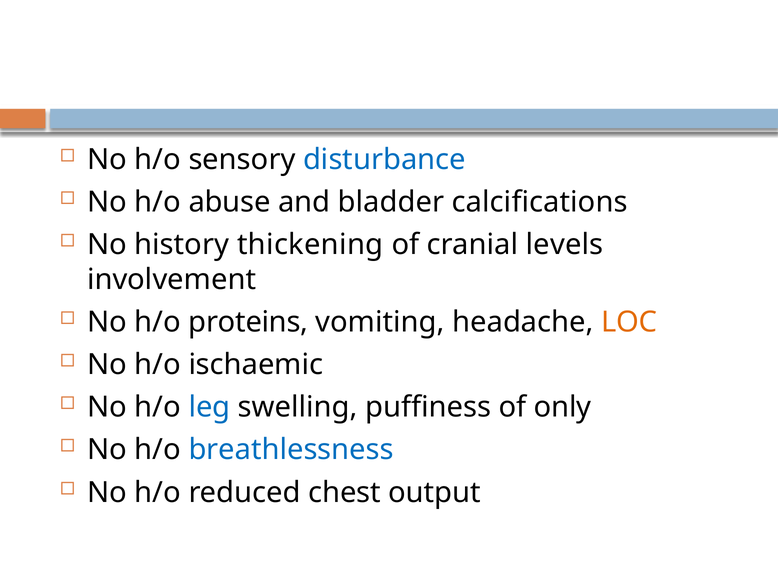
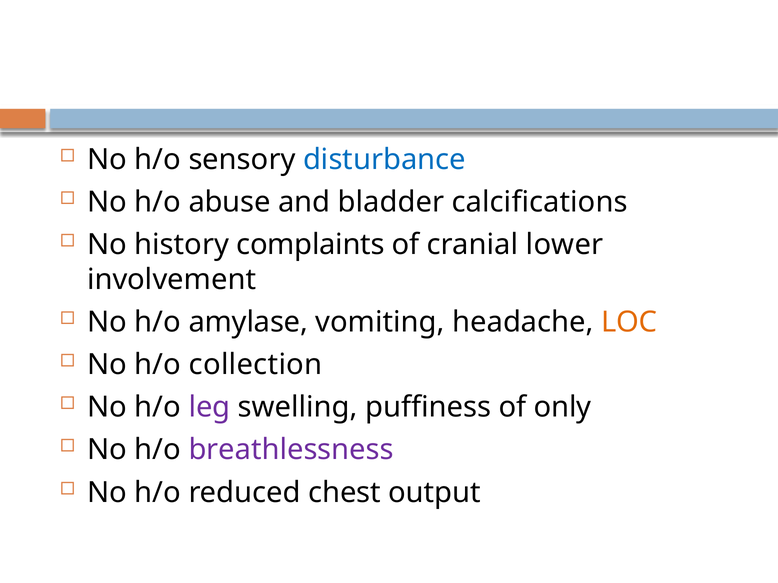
thickening: thickening -> complaints
levels: levels -> lower
proteins: proteins -> amylase
ischaemic: ischaemic -> collection
leg colour: blue -> purple
breathlessness colour: blue -> purple
